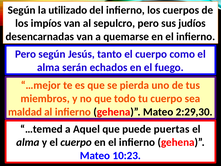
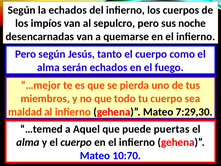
la utilizado: utilizado -> echados
judíos: judíos -> noche
2:29,30: 2:29,30 -> 7:29,30
10:23: 10:23 -> 10:70
